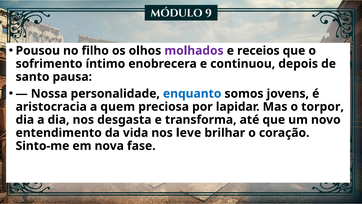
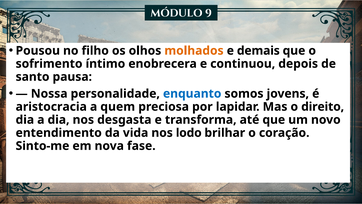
molhados colour: purple -> orange
receios: receios -> demais
torpor: torpor -> direito
leve: leve -> lodo
